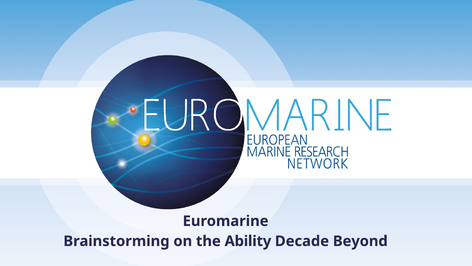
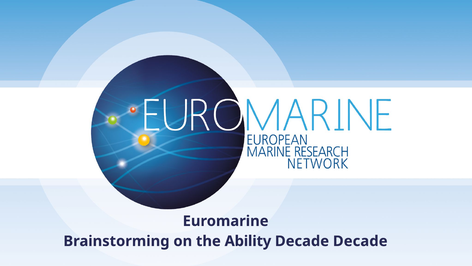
Decade Beyond: Beyond -> Decade
